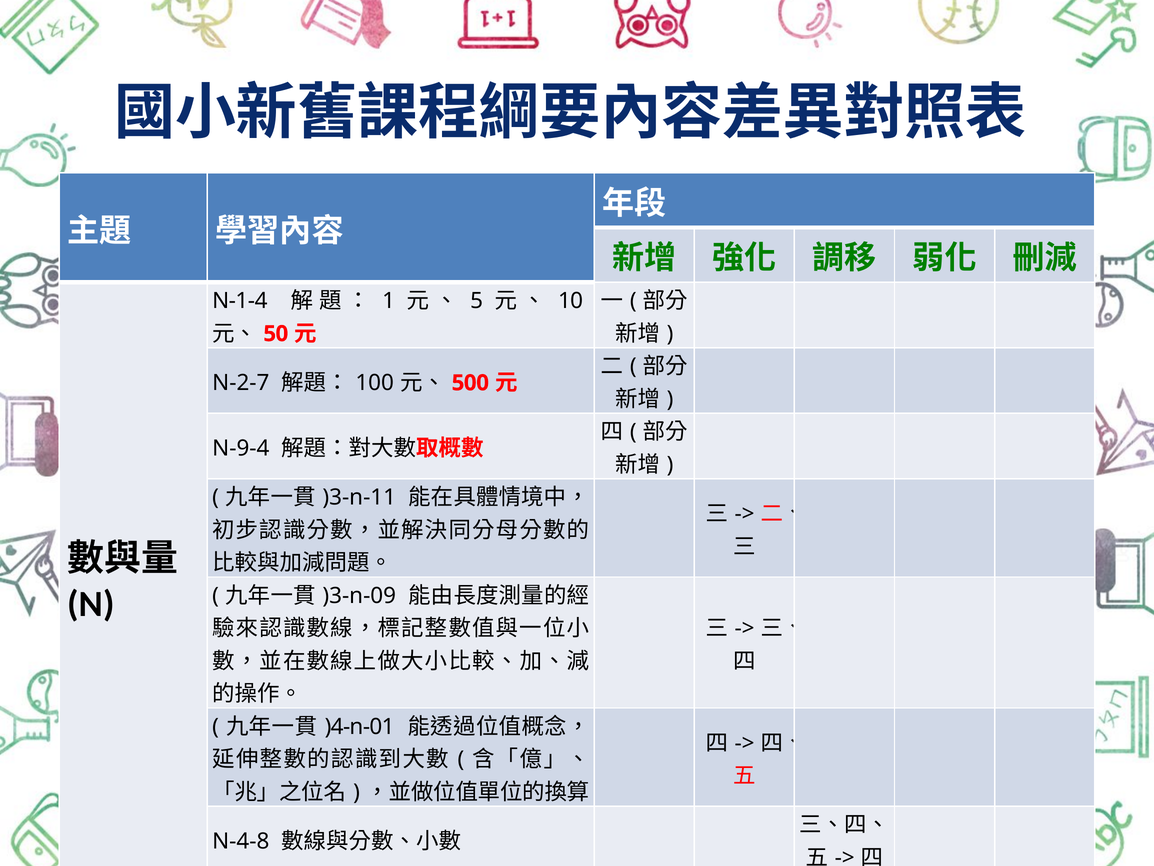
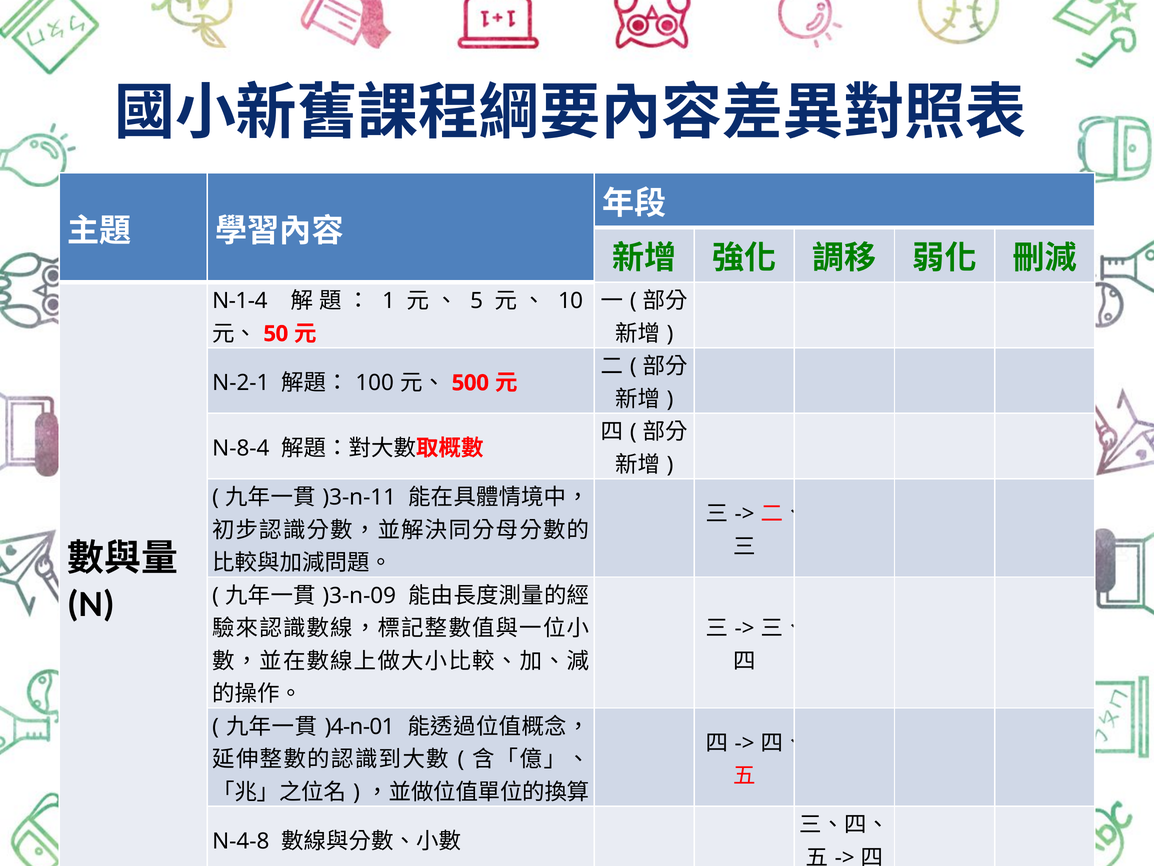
N-2-7: N-2-7 -> N-2-1
N-9-4: N-9-4 -> N-8-4
